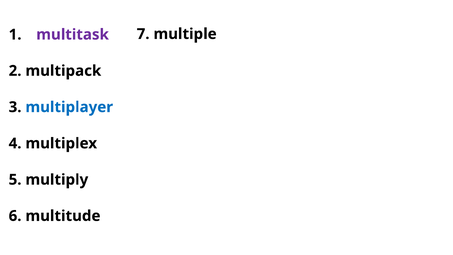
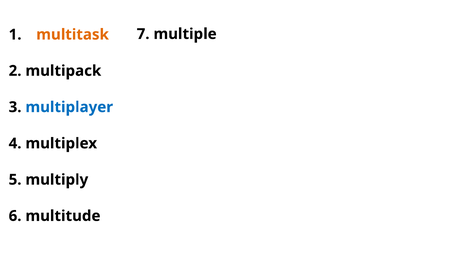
multitask colour: purple -> orange
